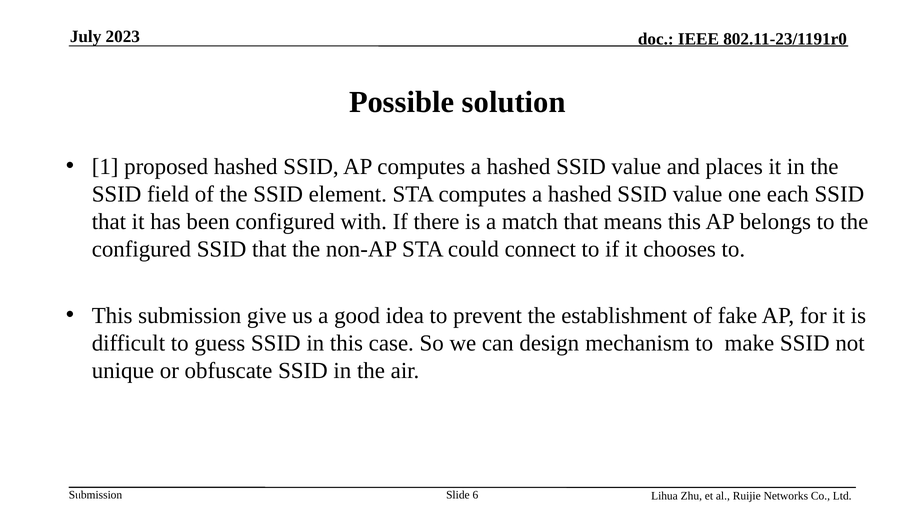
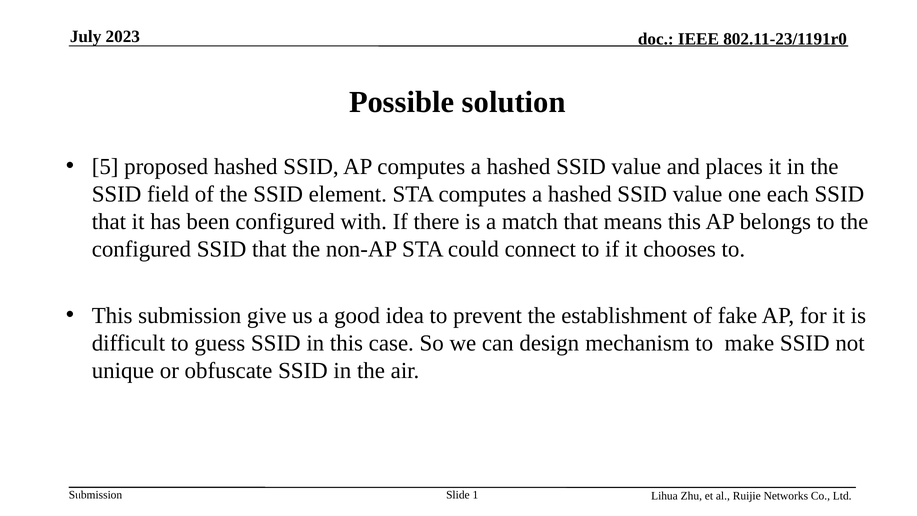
1: 1 -> 5
6: 6 -> 1
